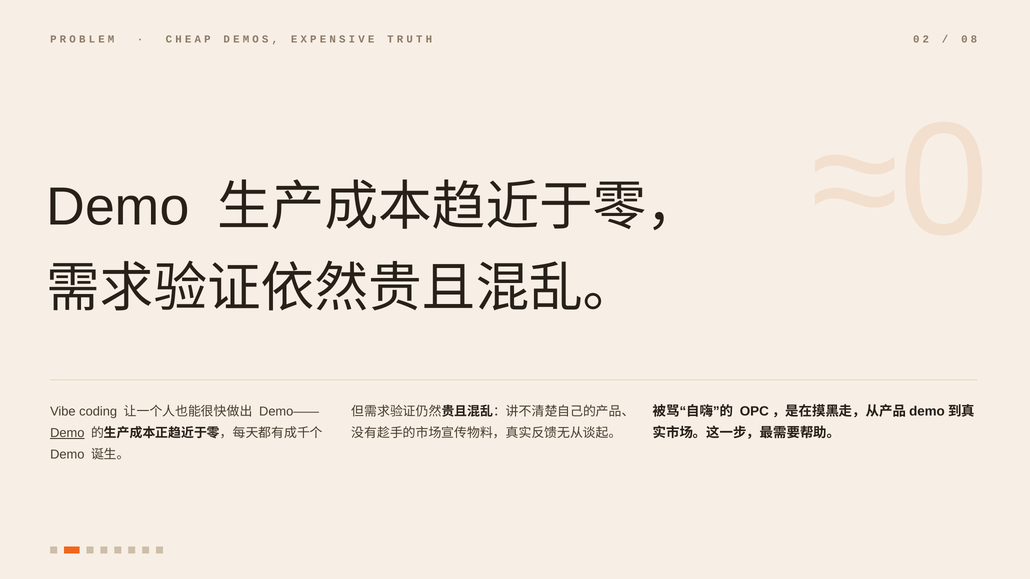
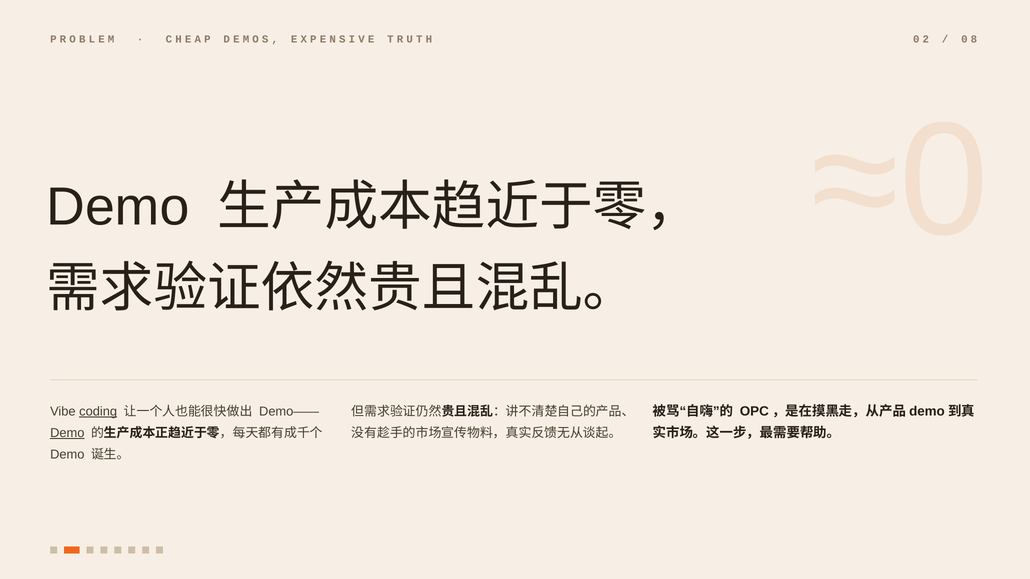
coding underline: none -> present
